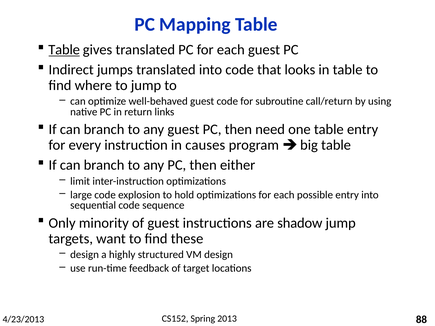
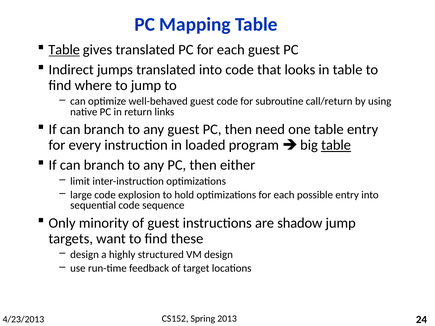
causes: causes -> loaded
table at (336, 145) underline: none -> present
88: 88 -> 24
